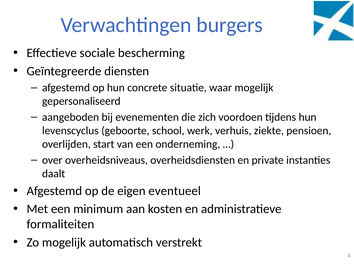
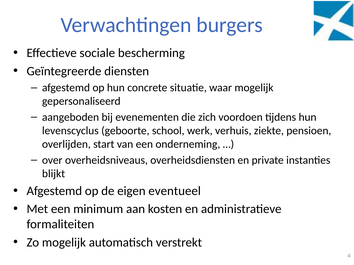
daalt: daalt -> blijkt
